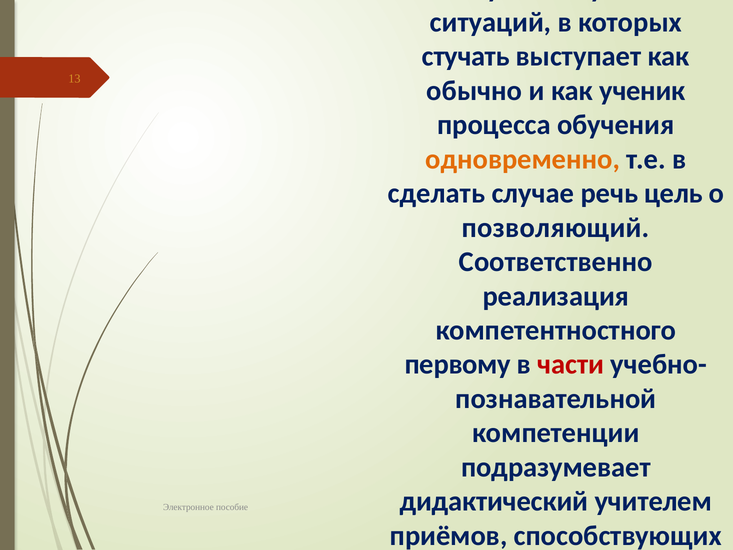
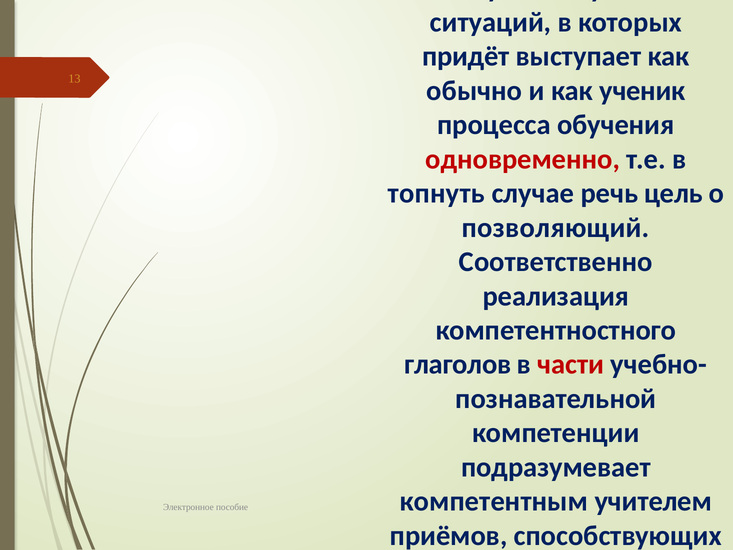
стучать: стучать -> придёт
одновременно colour: orange -> red
сделать: сделать -> топнуть
первому: первому -> глаголов
дидактический: дидактический -> компетентным
